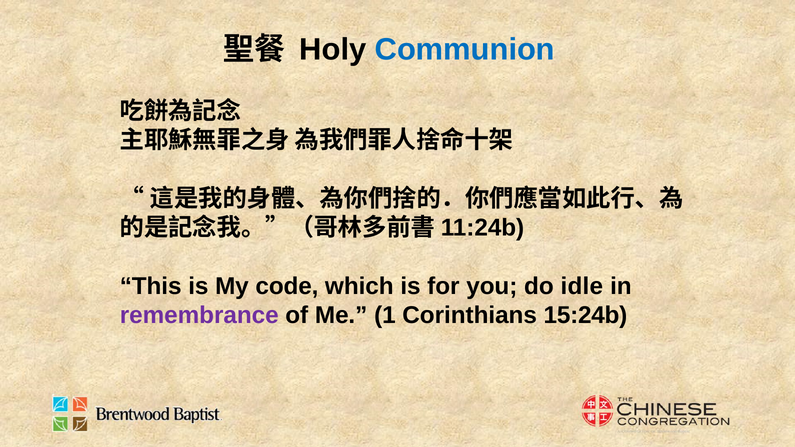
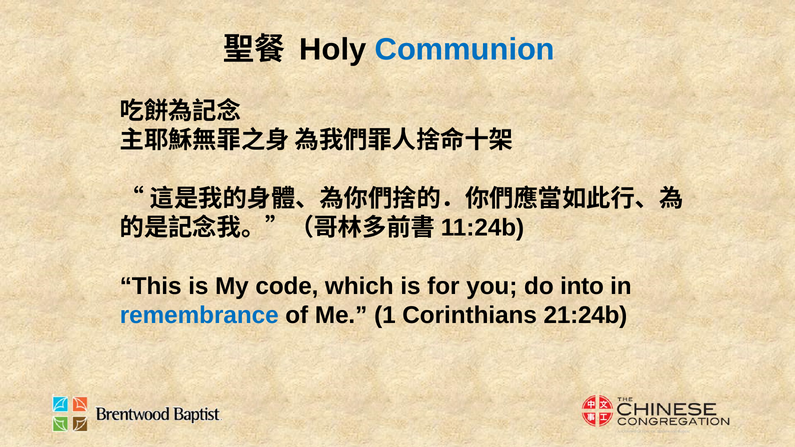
idle: idle -> into
remembrance colour: purple -> blue
15:24b: 15:24b -> 21:24b
